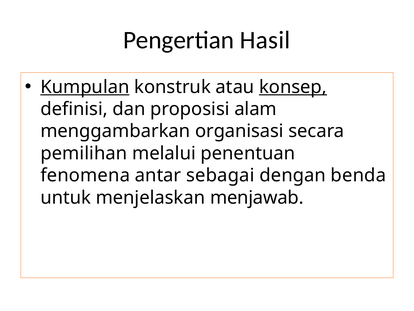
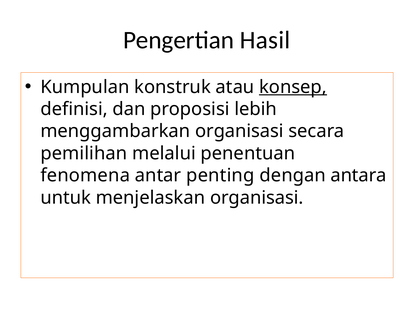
Kumpulan underline: present -> none
alam: alam -> lebih
sebagai: sebagai -> penting
benda: benda -> antara
menjelaskan menjawab: menjawab -> organisasi
